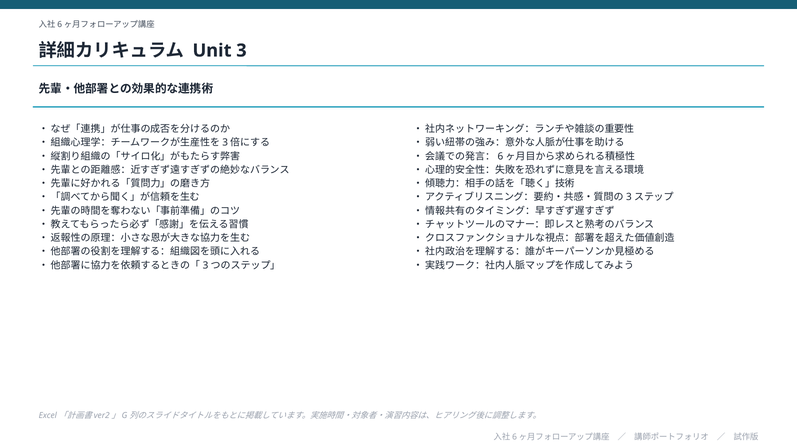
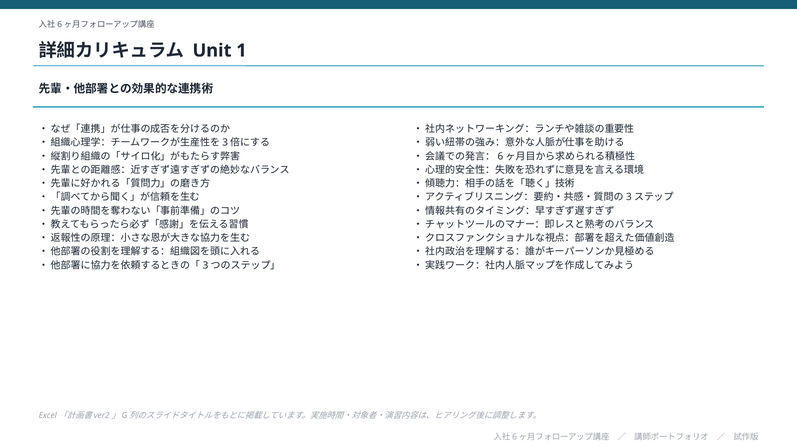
3: 3 -> 1
